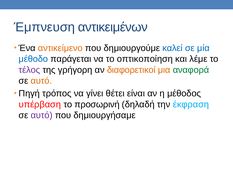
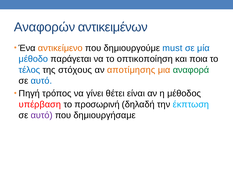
Έμπνευση: Έμπνευση -> Αναφορών
καλεί: καλεί -> must
λέμε: λέμε -> ποια
τέλος colour: purple -> blue
γρήγορη: γρήγορη -> στόχους
διαφορετικοί: διαφορετικοί -> αποτίμησης
αυτό at (41, 81) colour: orange -> blue
έκφραση: έκφραση -> έκπτωση
